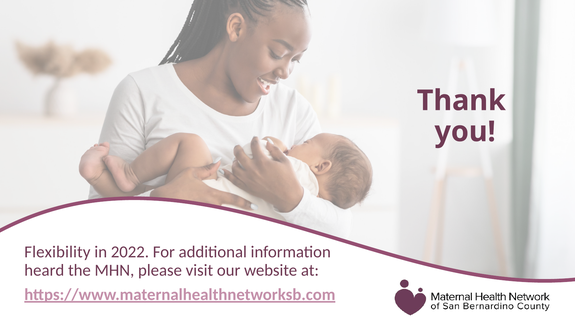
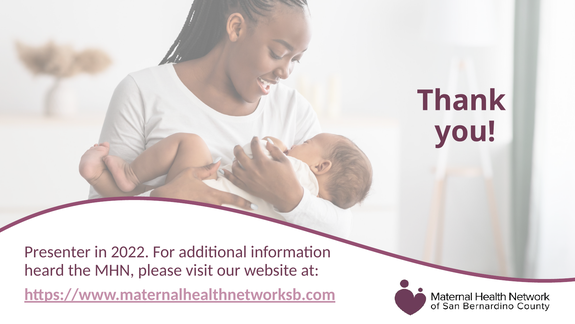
Flexibility: Flexibility -> Presenter
